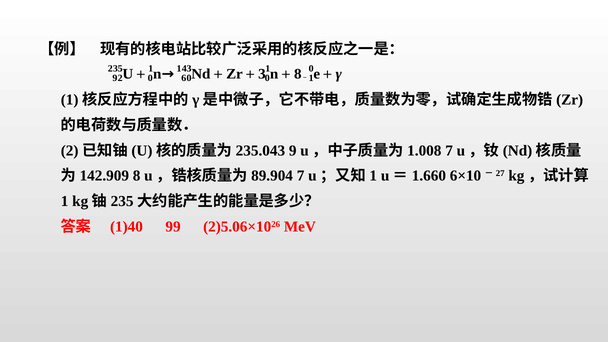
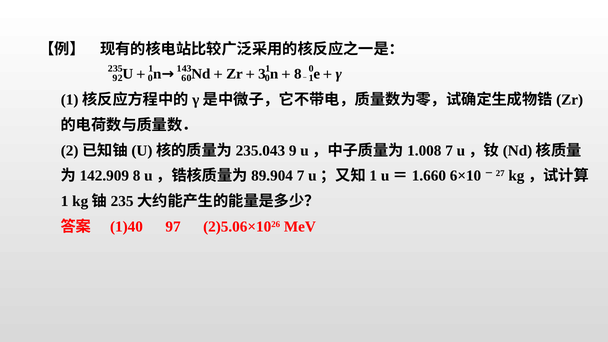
99: 99 -> 97
